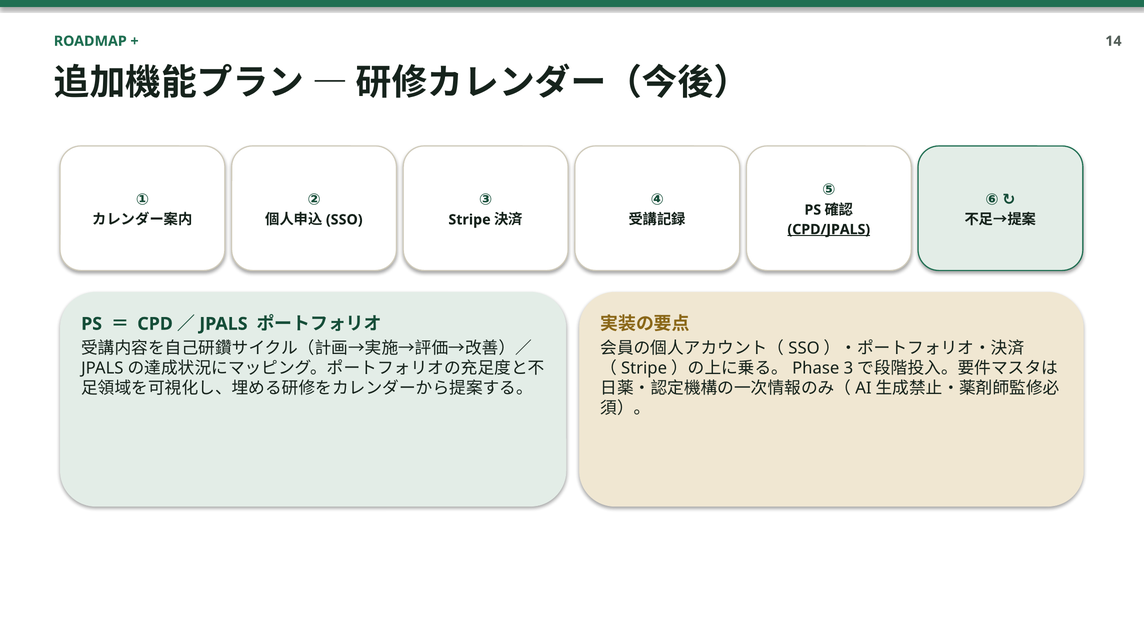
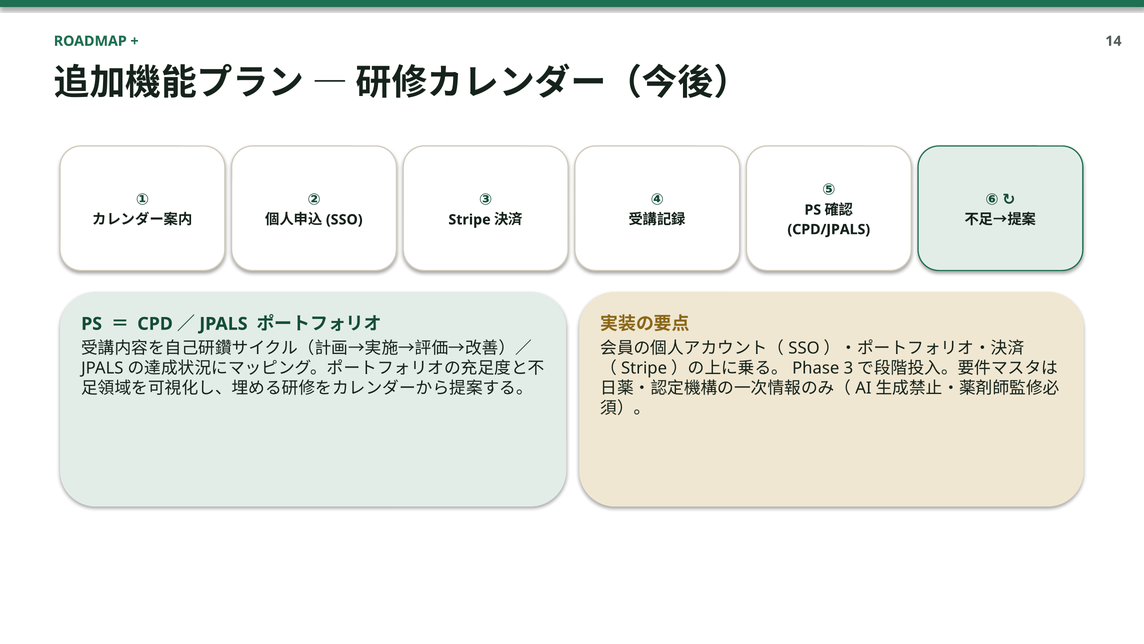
CPD/JPALS underline: present -> none
